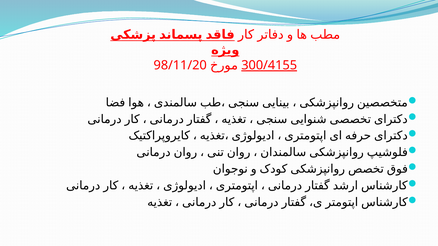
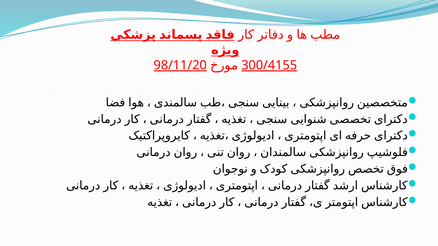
98/11/20 underline: none -> present
